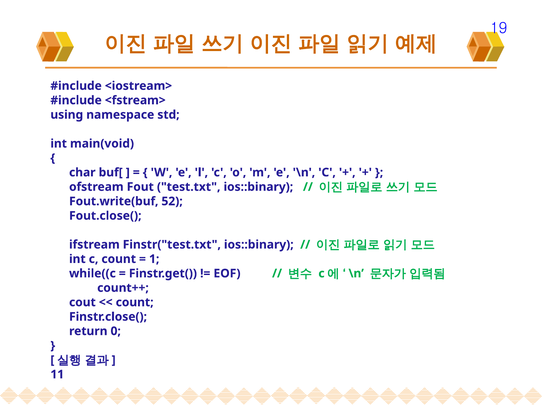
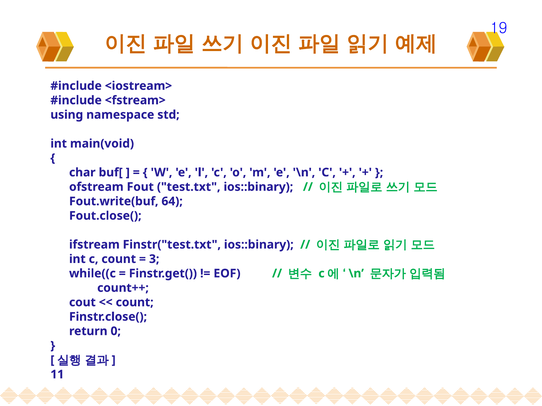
52: 52 -> 64
1: 1 -> 3
